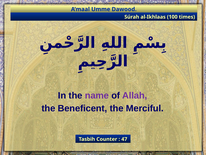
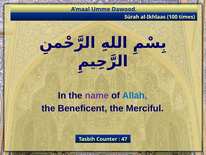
Allah colour: purple -> blue
